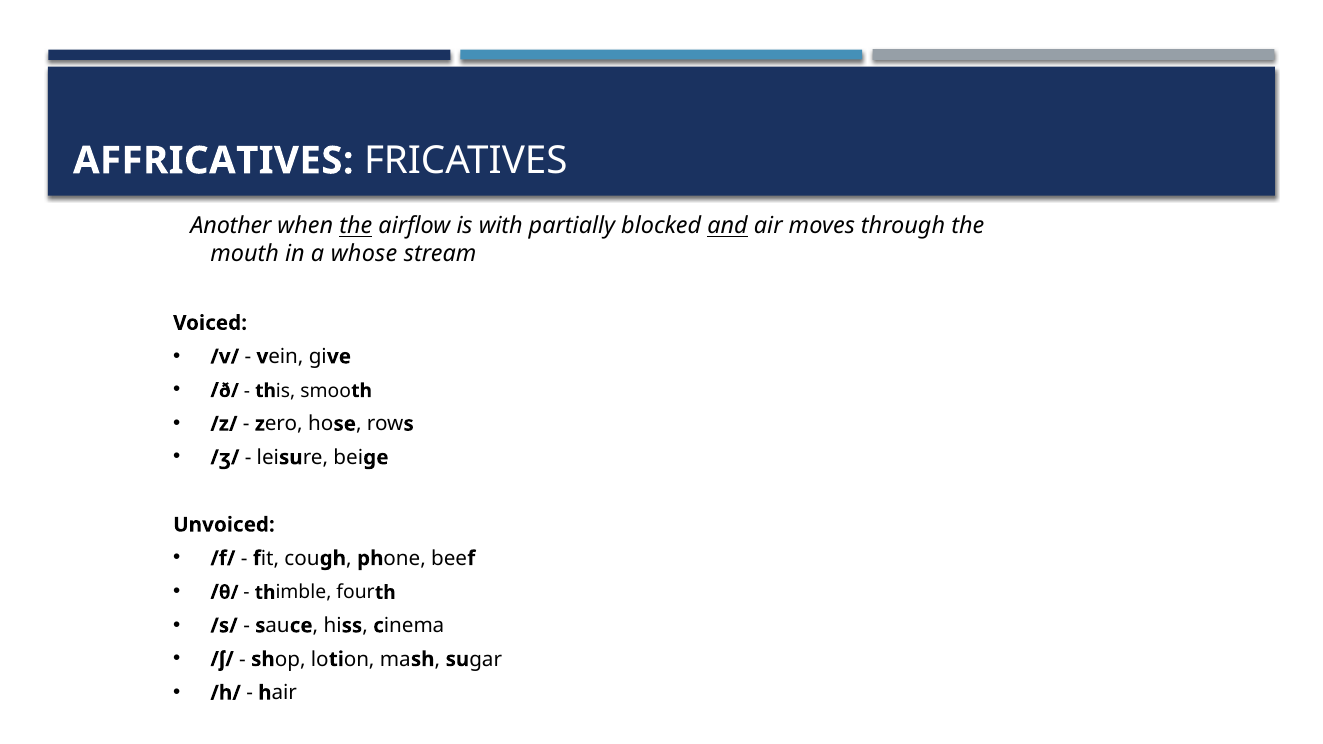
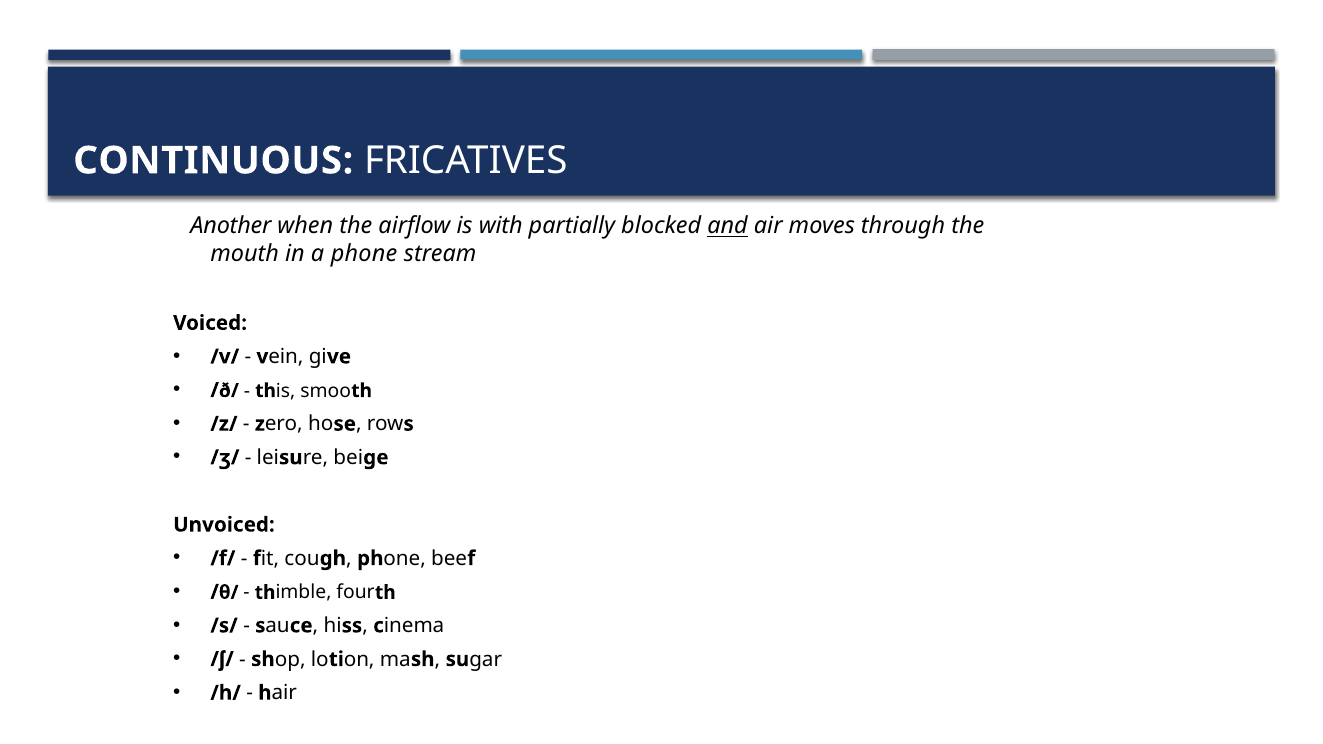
AFFRICATIVES: AFFRICATIVES -> CONTINUOUS
the at (356, 226) underline: present -> none
a whose: whose -> phone
